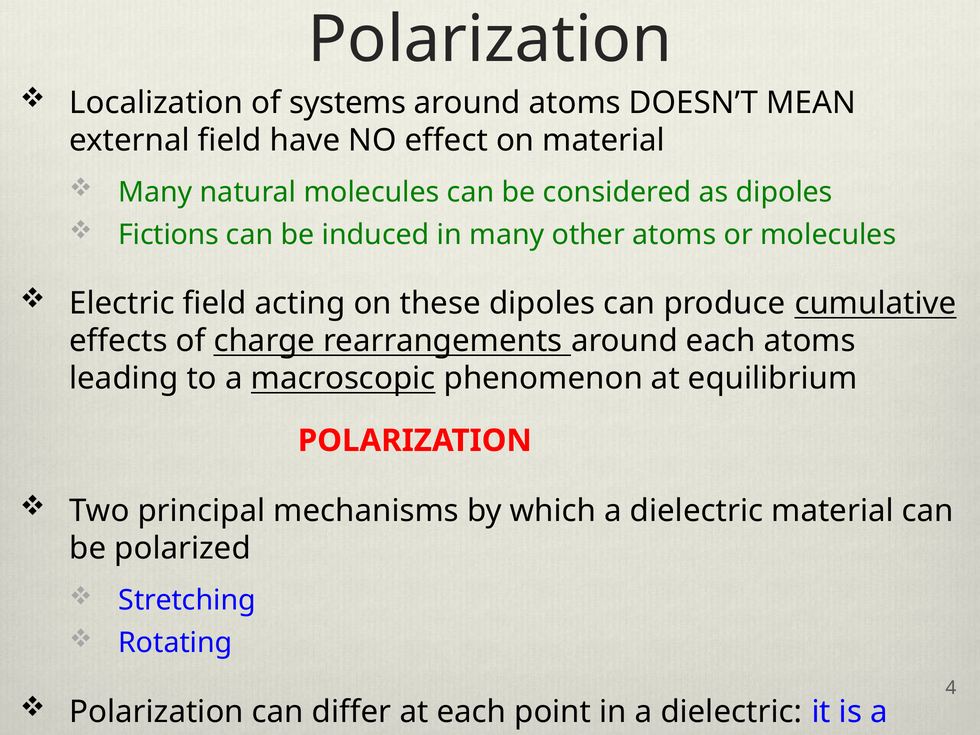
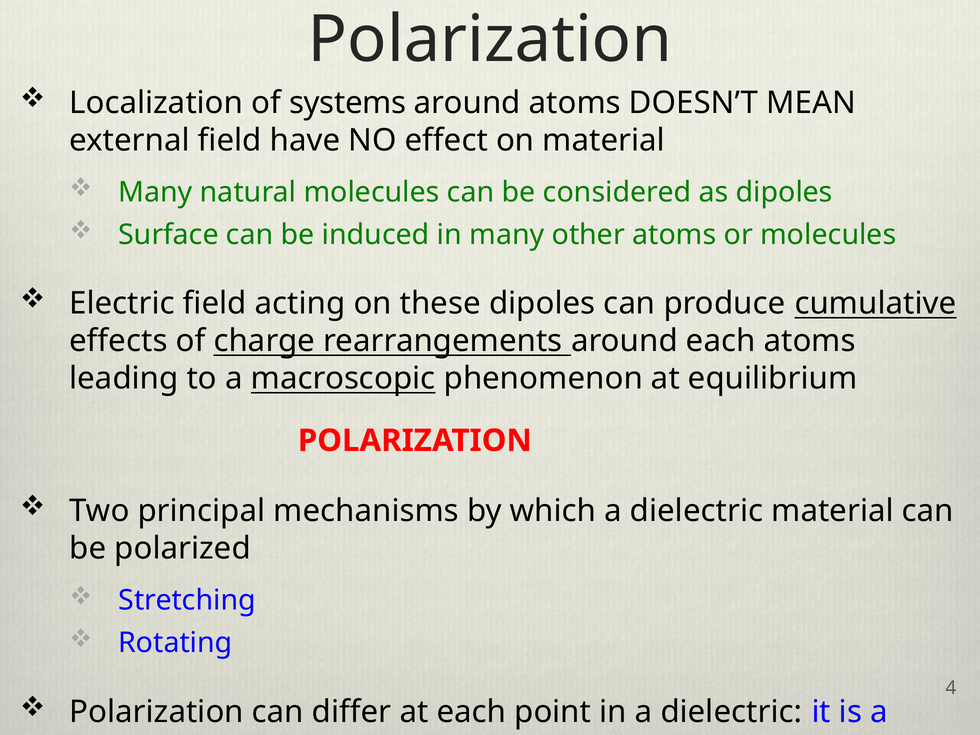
Fictions: Fictions -> Surface
